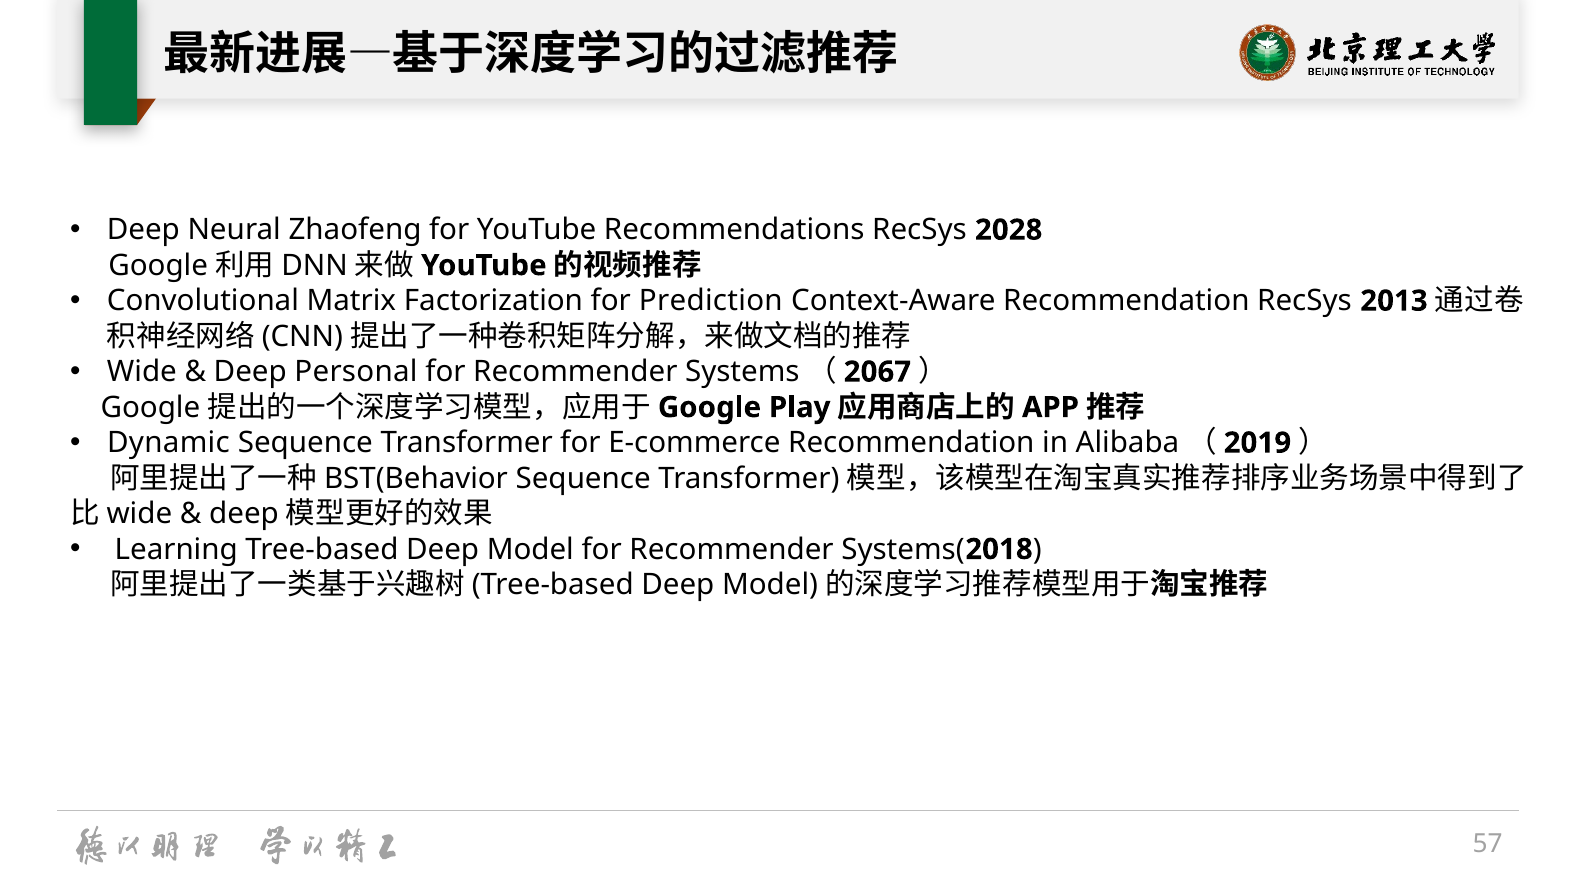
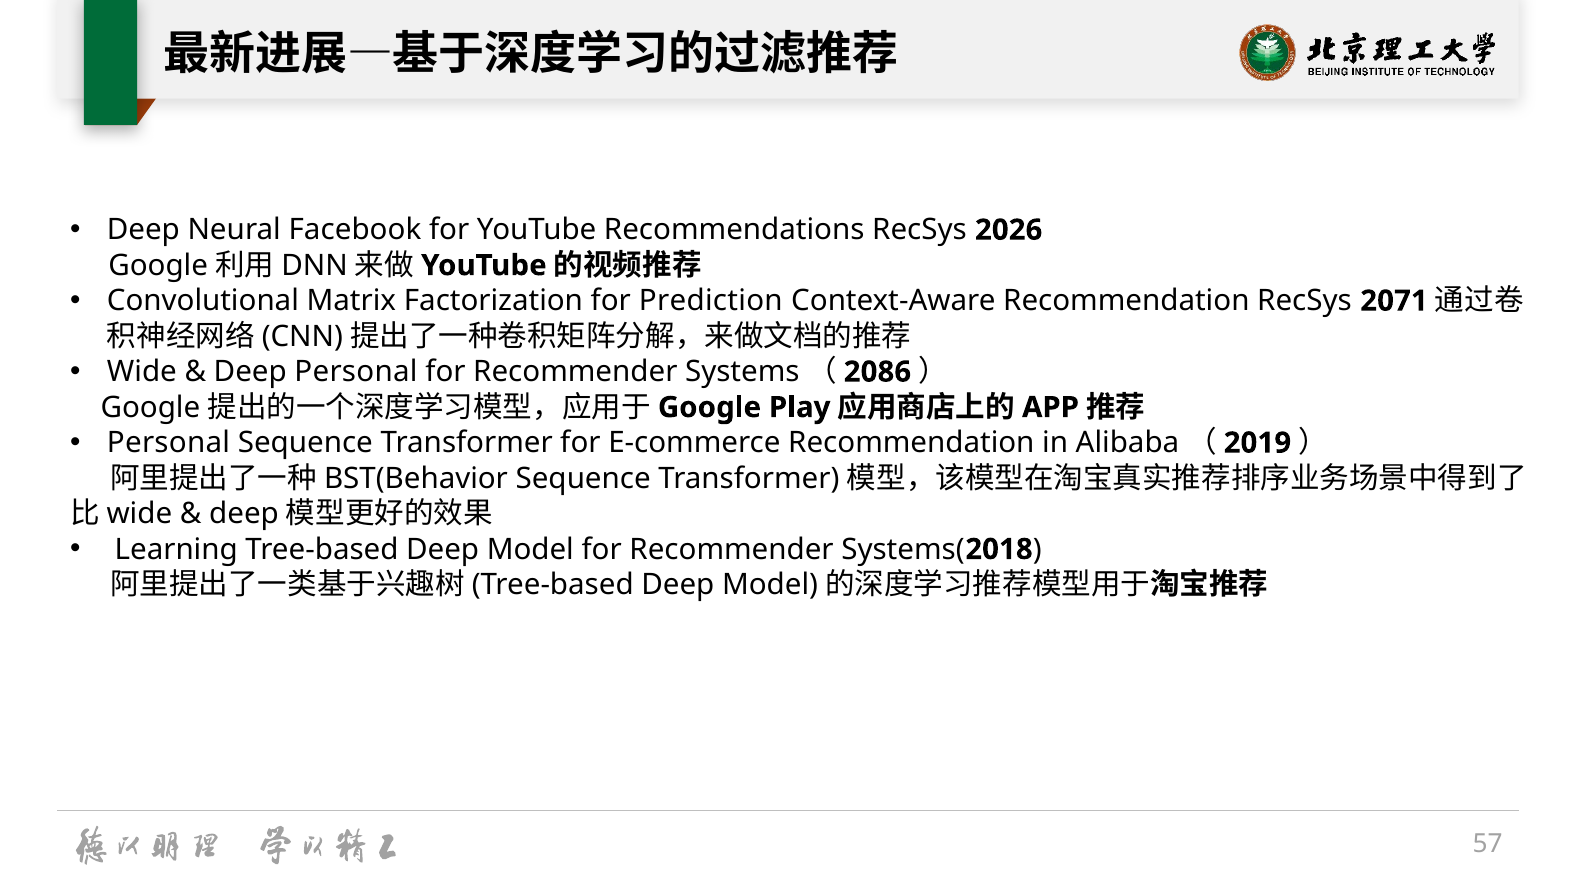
Zhaofeng: Zhaofeng -> Facebook
2028: 2028 -> 2026
2013: 2013 -> 2071
2067: 2067 -> 2086
Dynamic at (168, 443): Dynamic -> Personal
